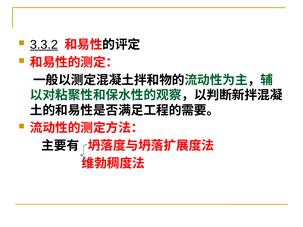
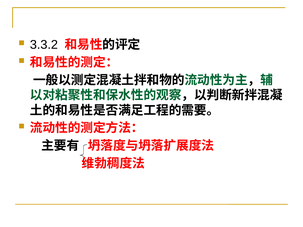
3.3.2 underline: present -> none
